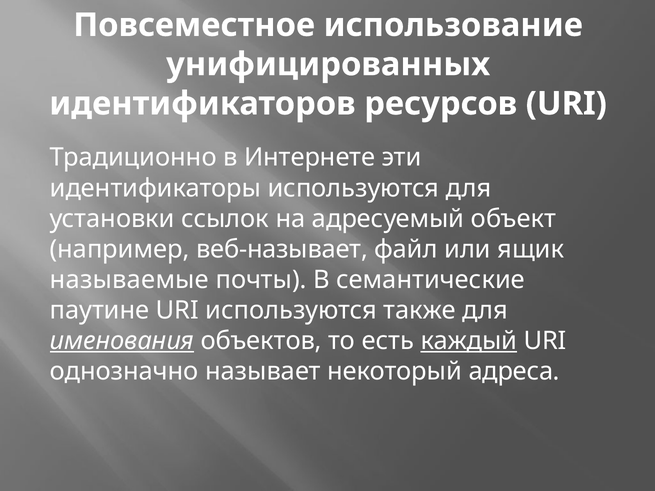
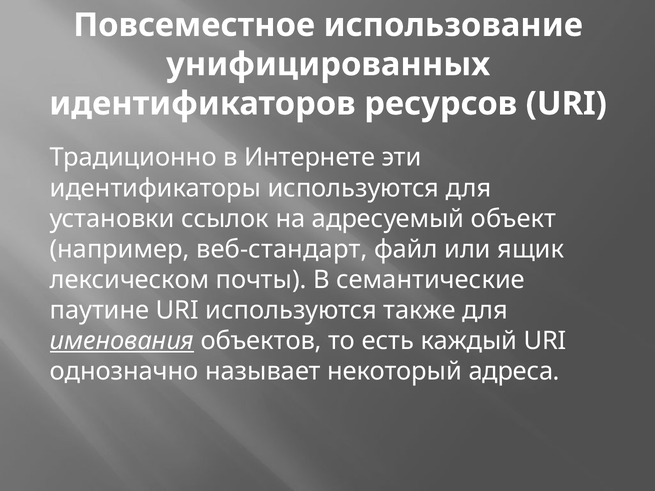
веб-называет: веб-называет -> веб-стандарт
называемые: называемые -> лексическом
каждый underline: present -> none
